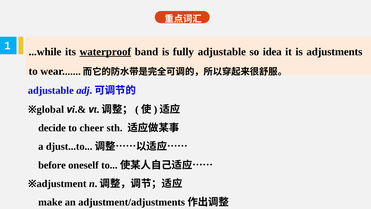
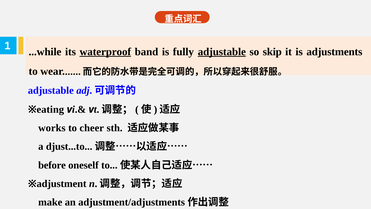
adjustable underline: none -> present
idea: idea -> skip
global: global -> eating
decide: decide -> works
